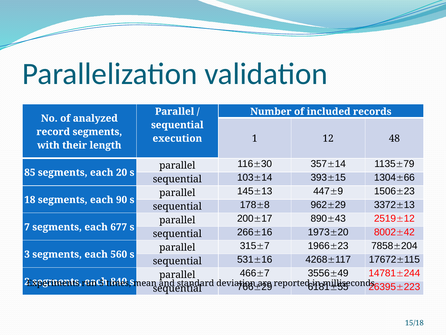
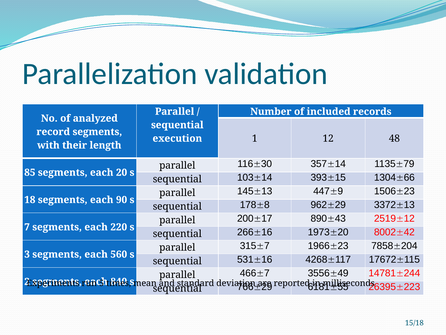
677: 677 -> 220
